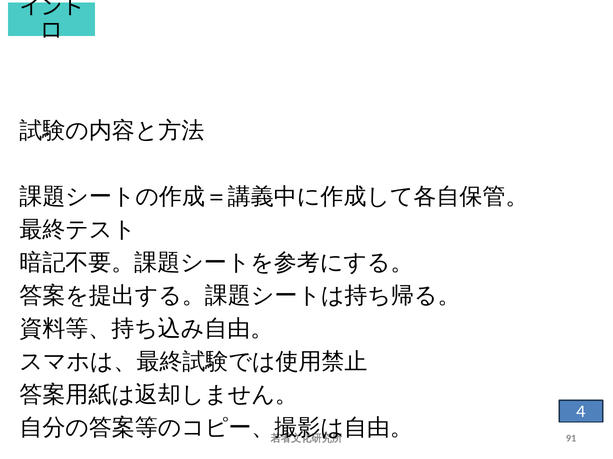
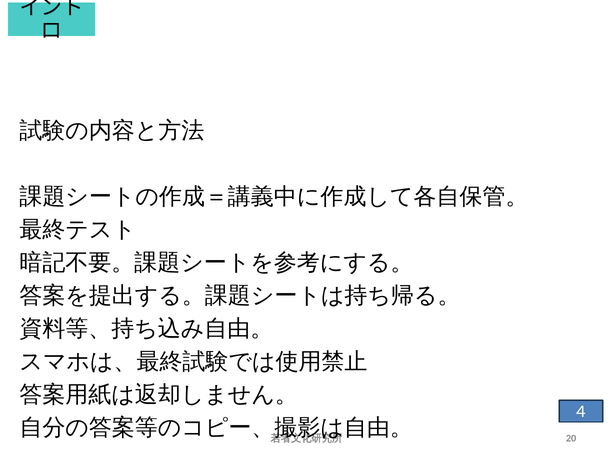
91: 91 -> 20
